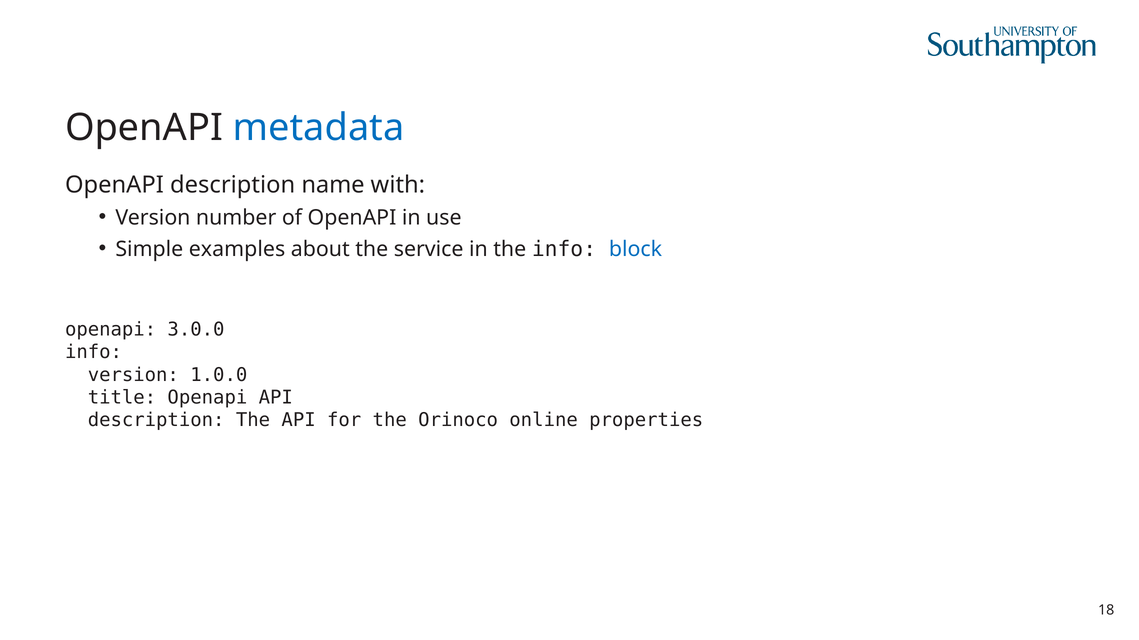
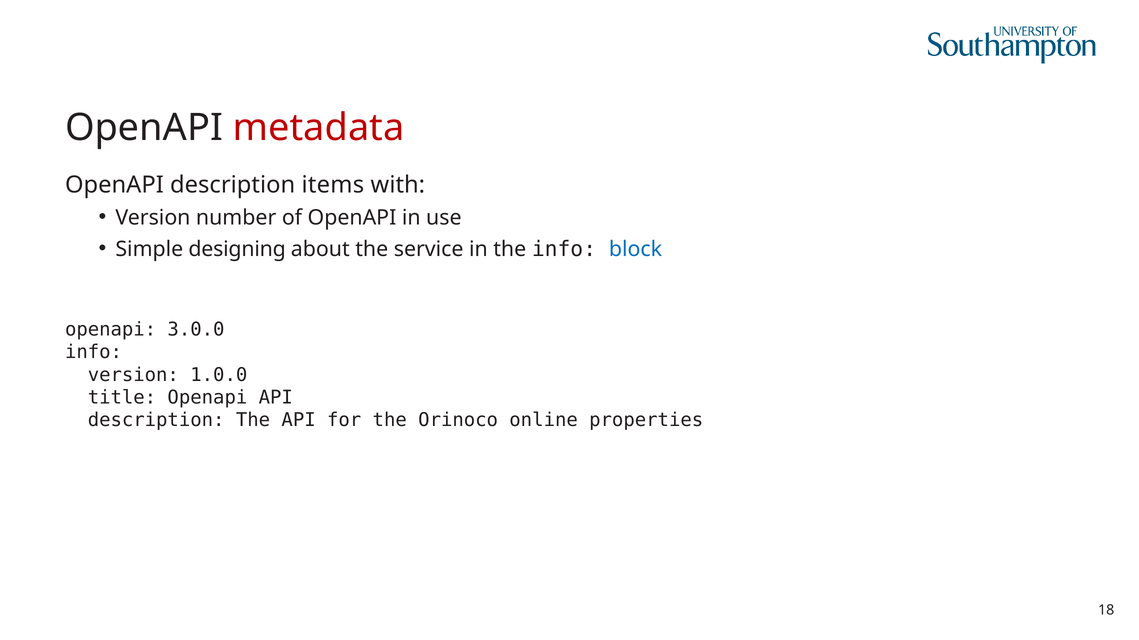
metadata colour: blue -> red
name: name -> items
examples: examples -> designing
